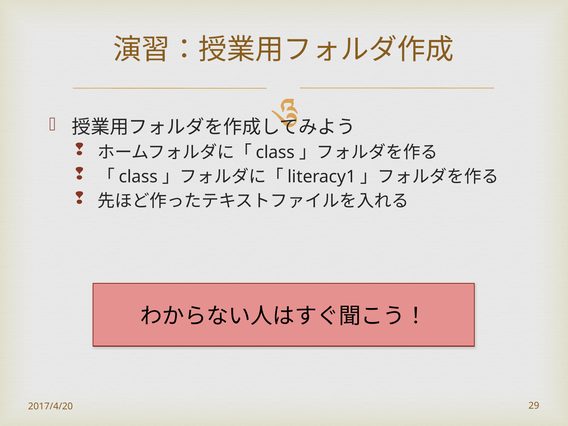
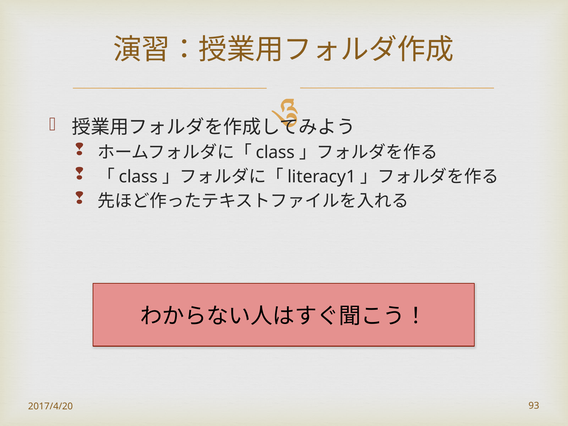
29: 29 -> 93
